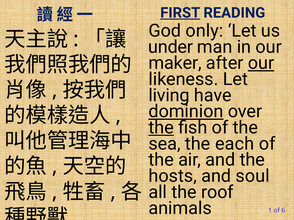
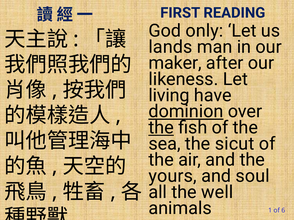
FIRST underline: present -> none
under: under -> lands
our at (261, 63) underline: present -> none
each: each -> sicut
hosts: hosts -> yours
roof: roof -> well
